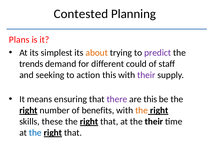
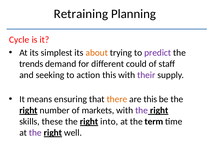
Contested: Contested -> Retraining
Plans: Plans -> Cycle
there colour: purple -> orange
benefits: benefits -> markets
the at (142, 111) colour: orange -> purple
that at (109, 122): that -> into
the their: their -> term
the at (35, 133) colour: blue -> purple
that at (73, 133): that -> well
